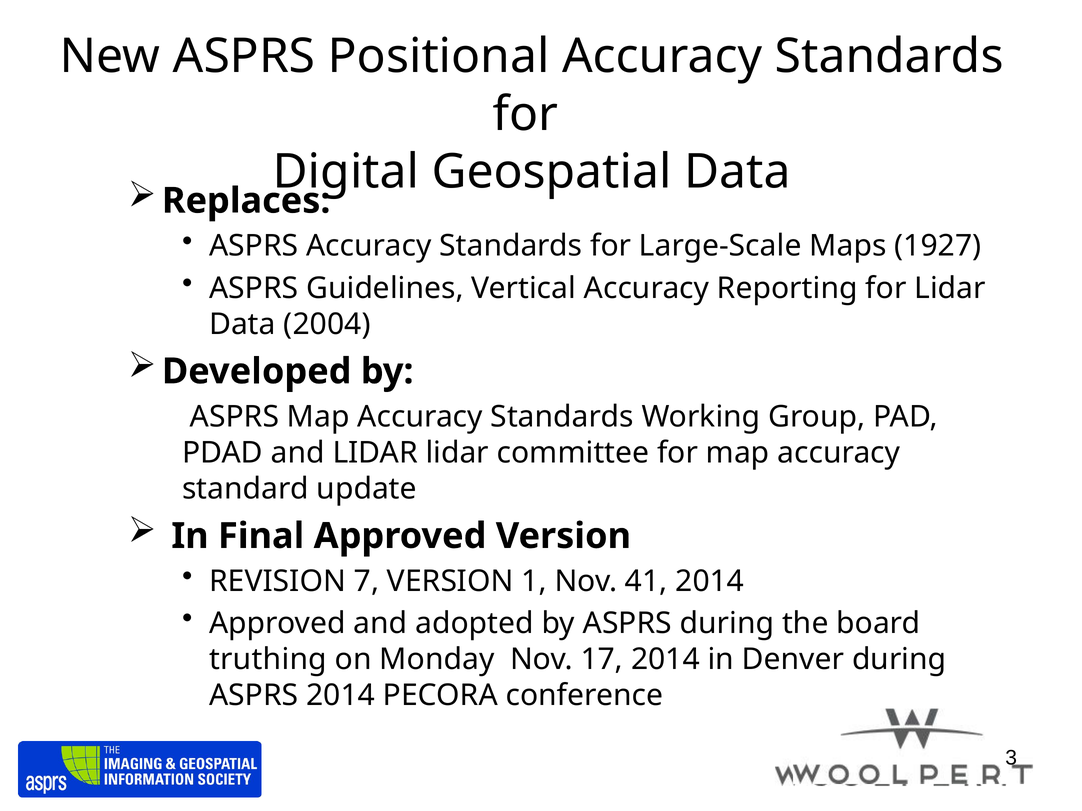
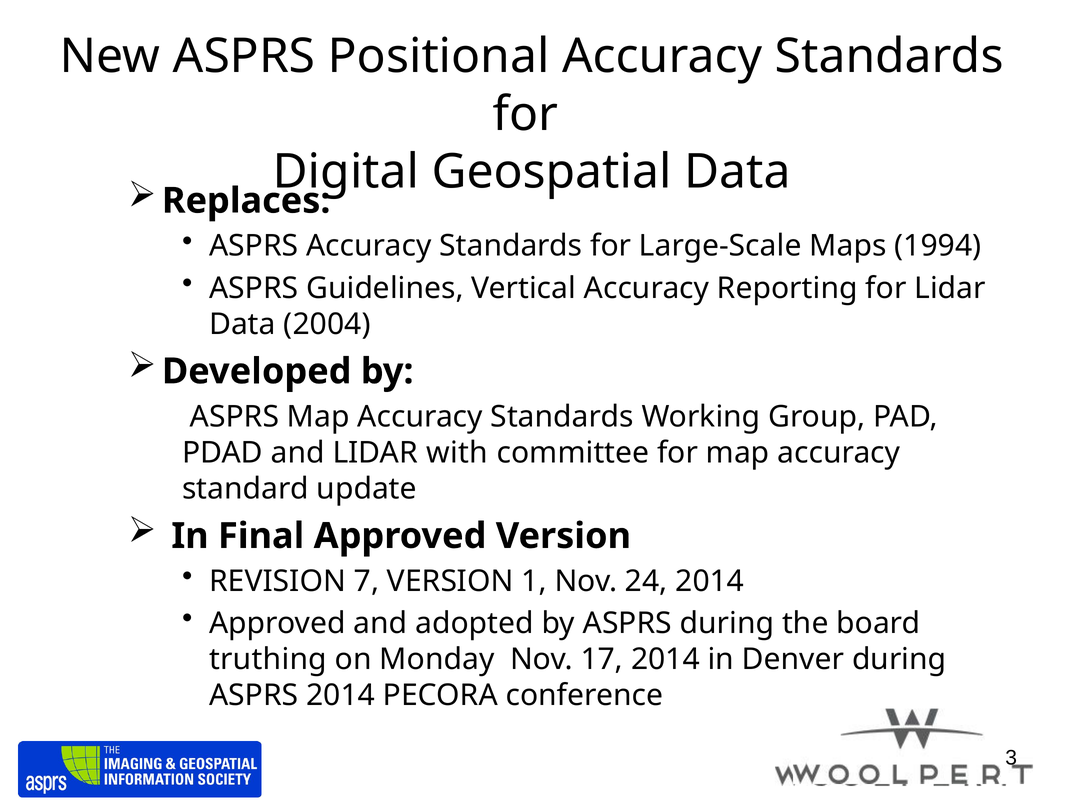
1927: 1927 -> 1994
LIDAR lidar: lidar -> with
41: 41 -> 24
